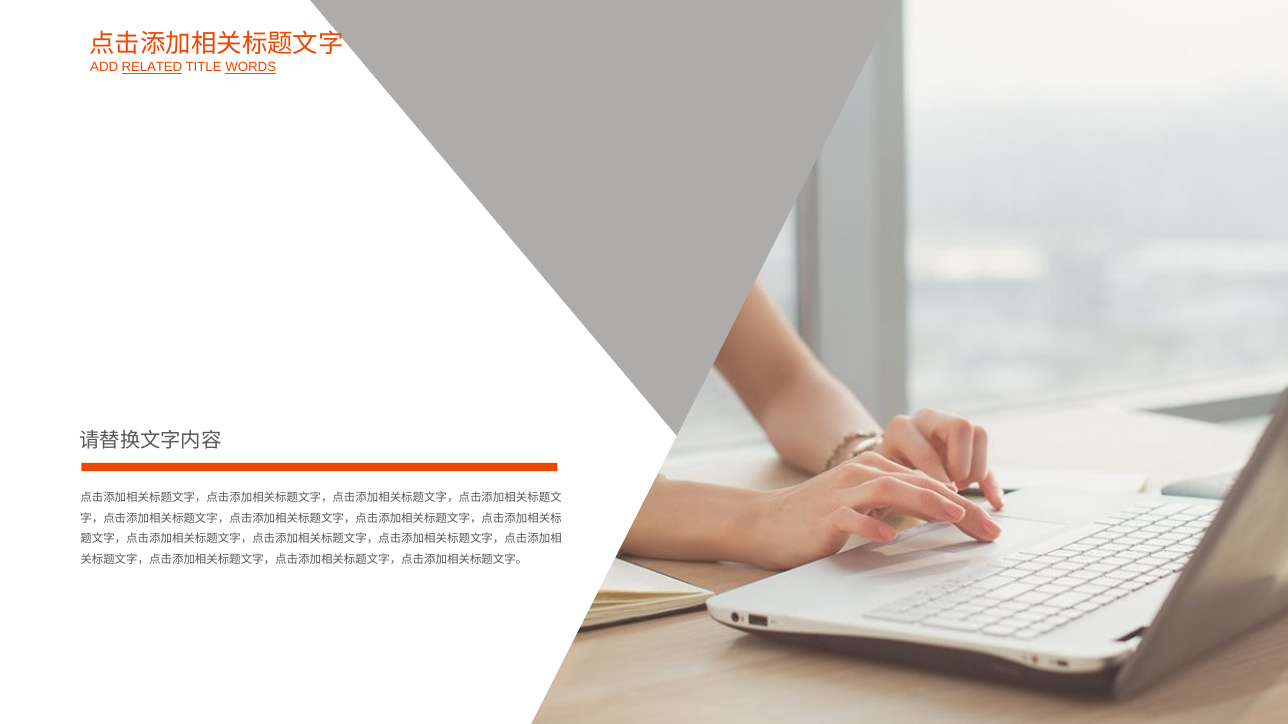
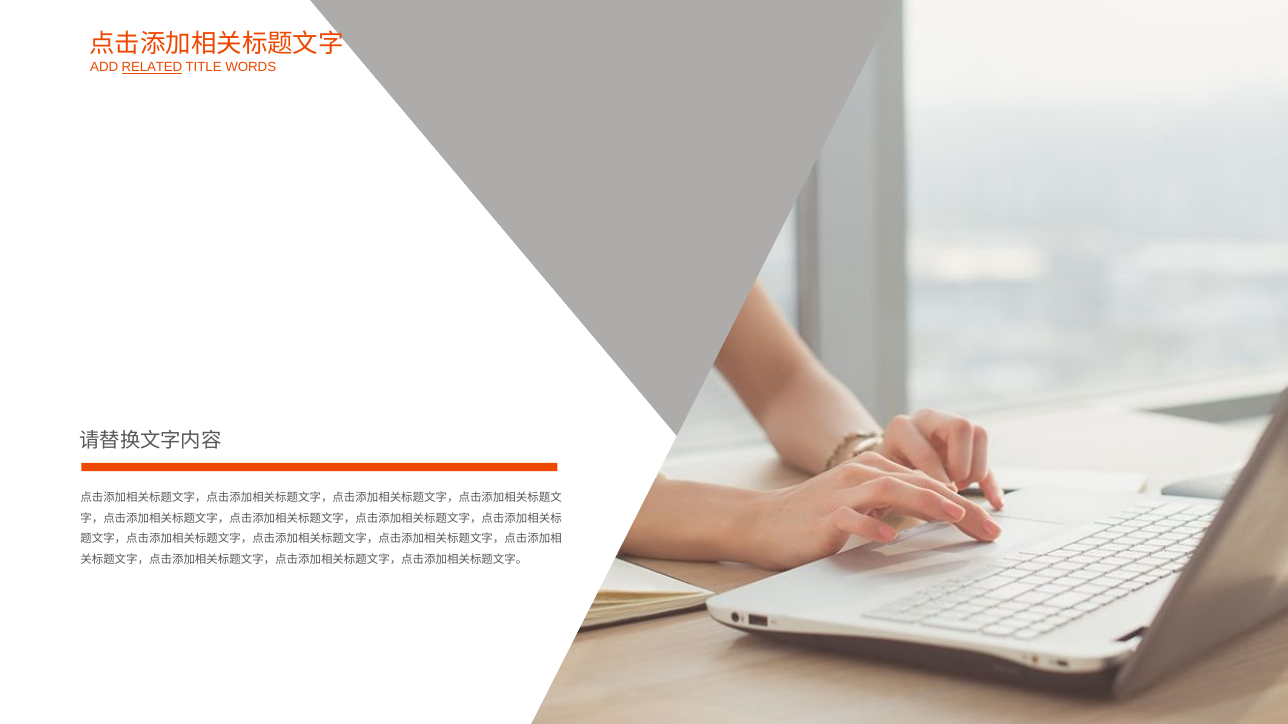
WORDS underline: present -> none
